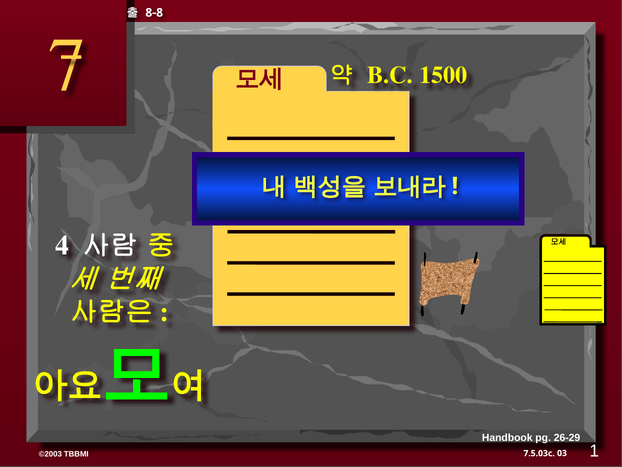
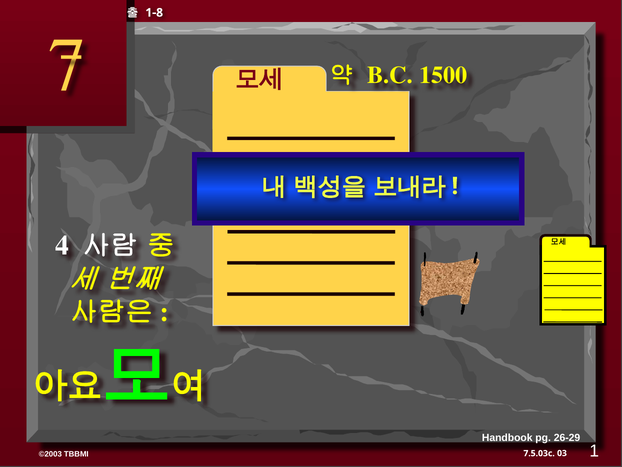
8-8: 8-8 -> 1-8
